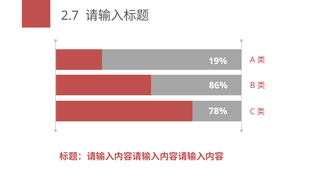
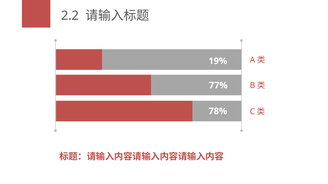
2.7: 2.7 -> 2.2
86%: 86% -> 77%
